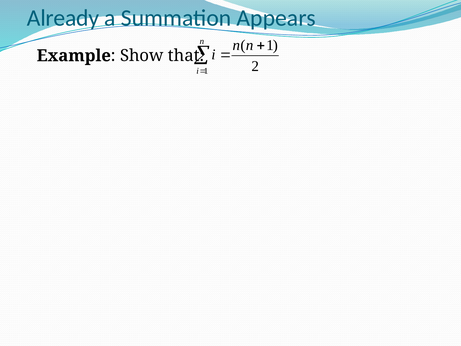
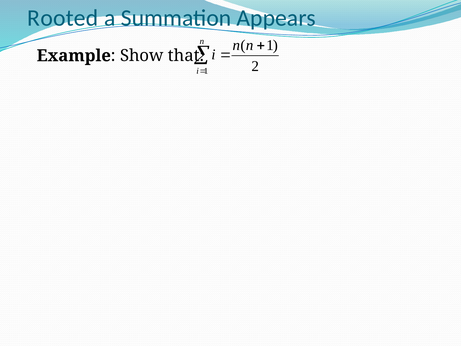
Already: Already -> Rooted
